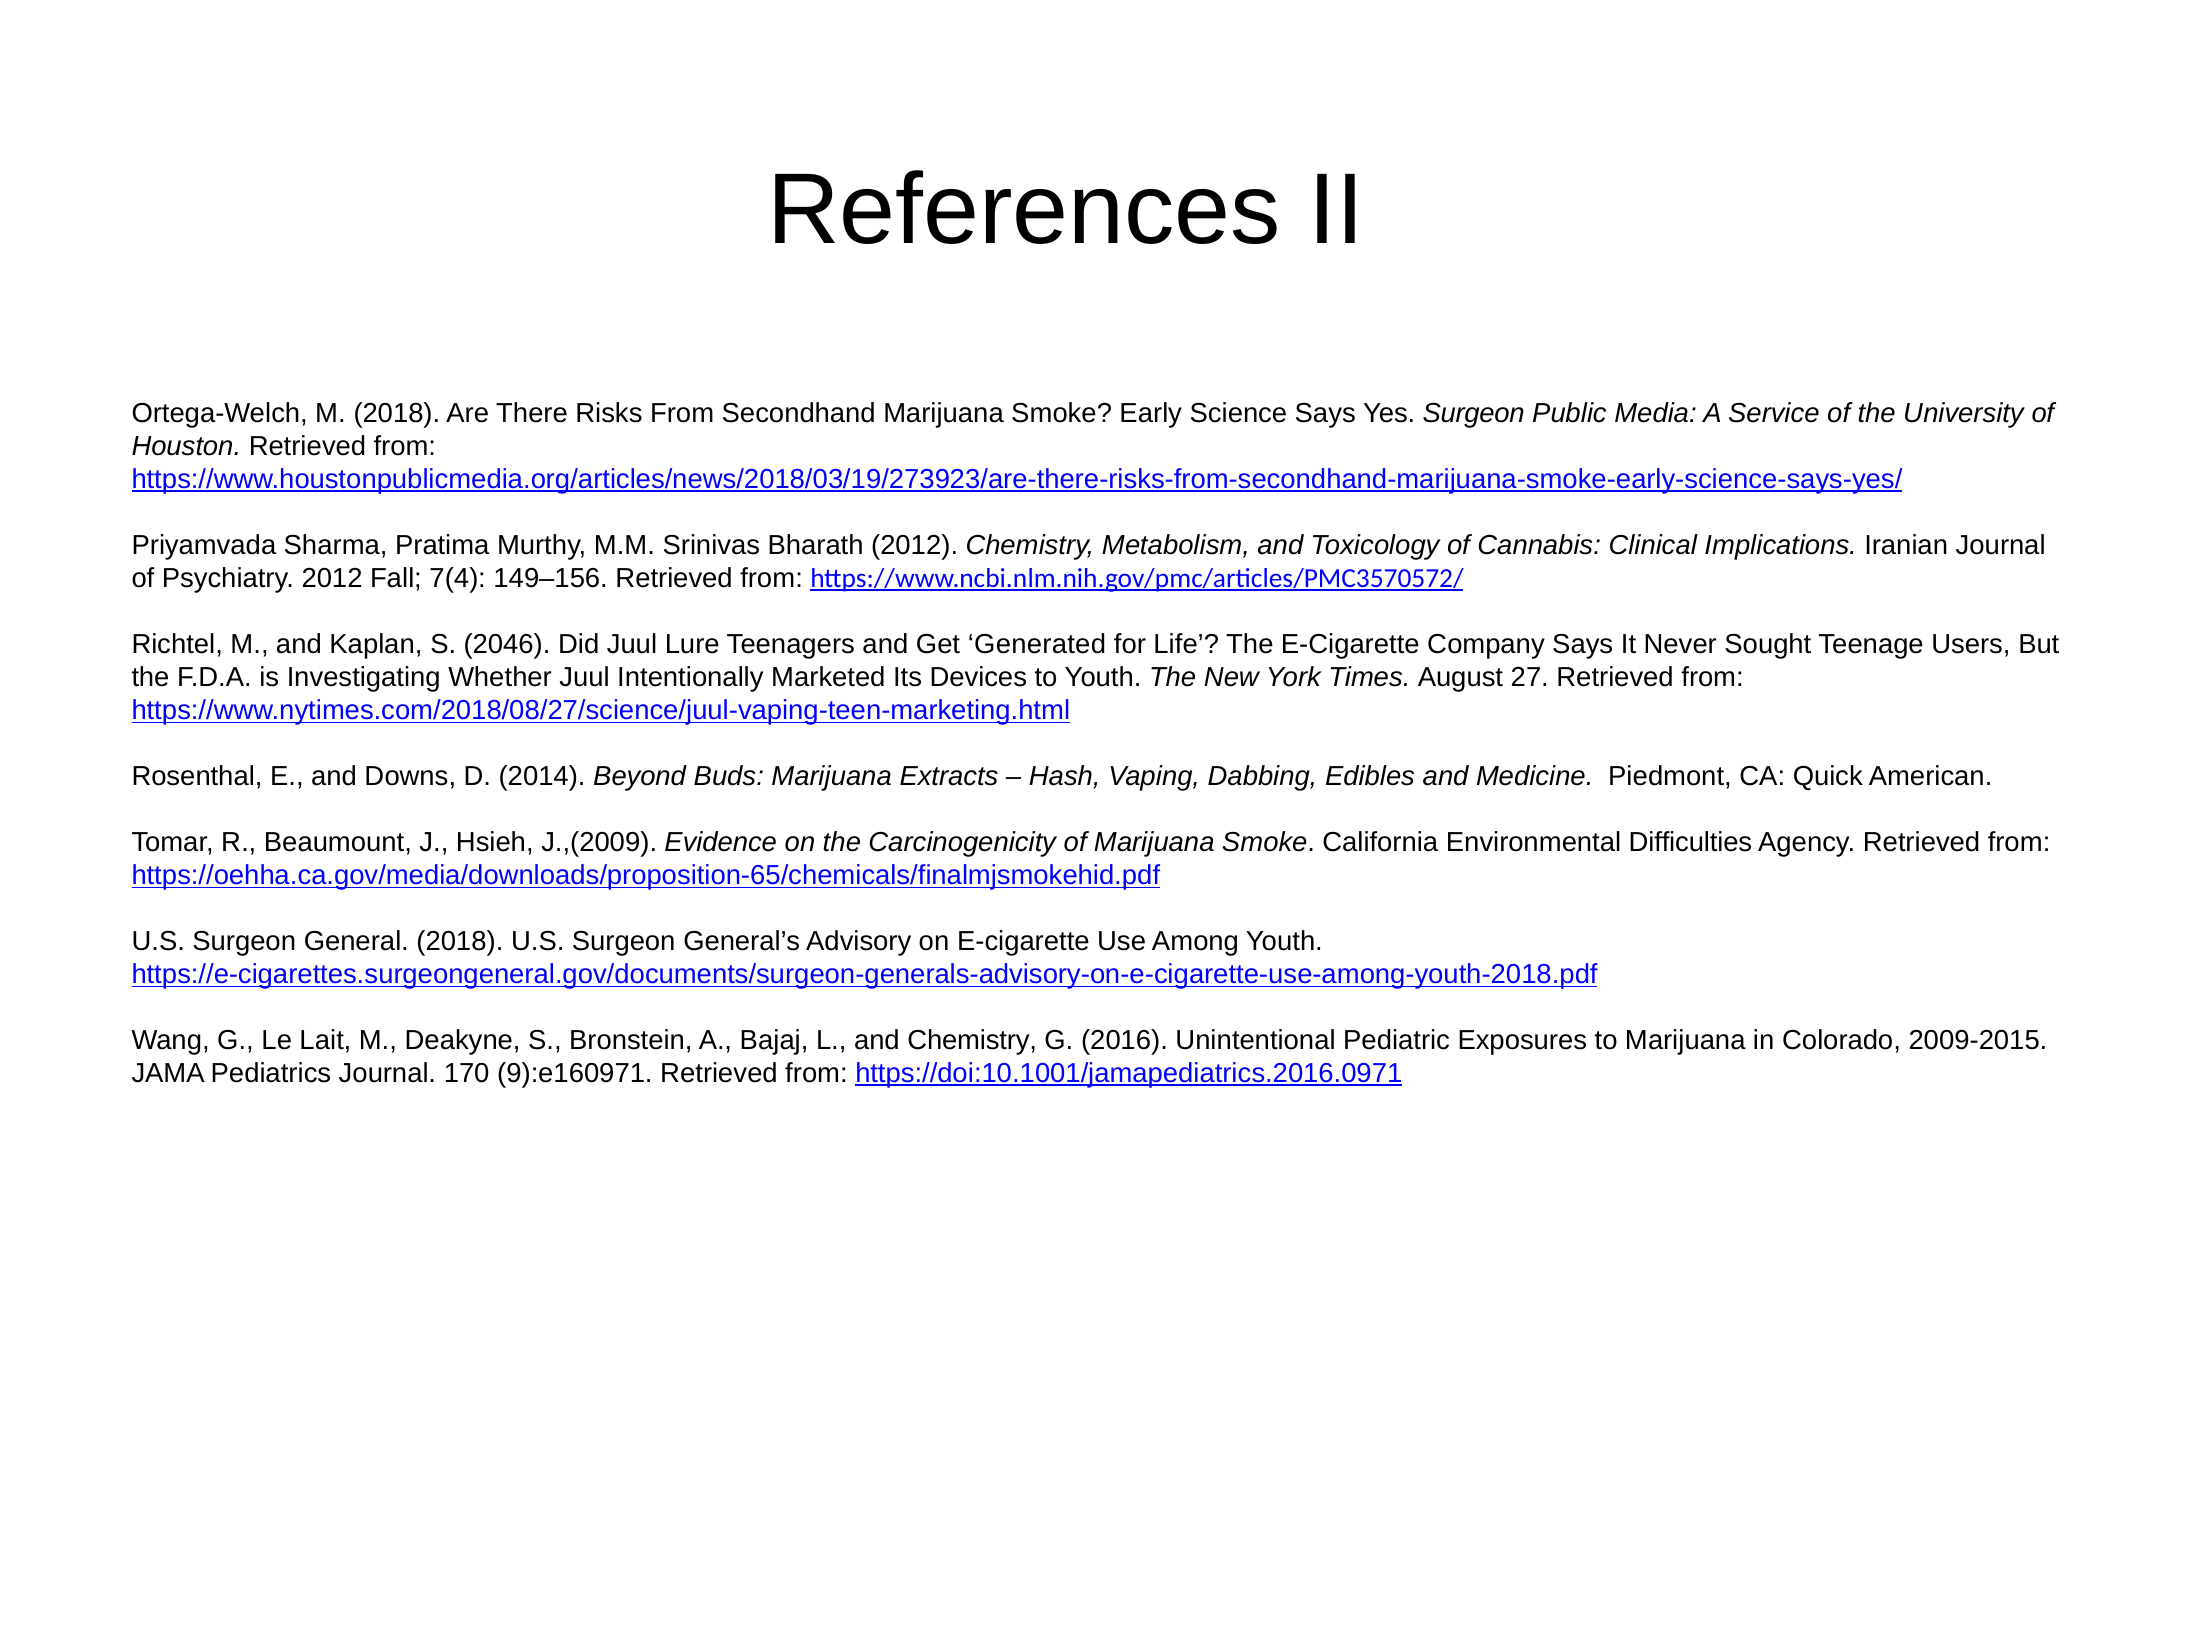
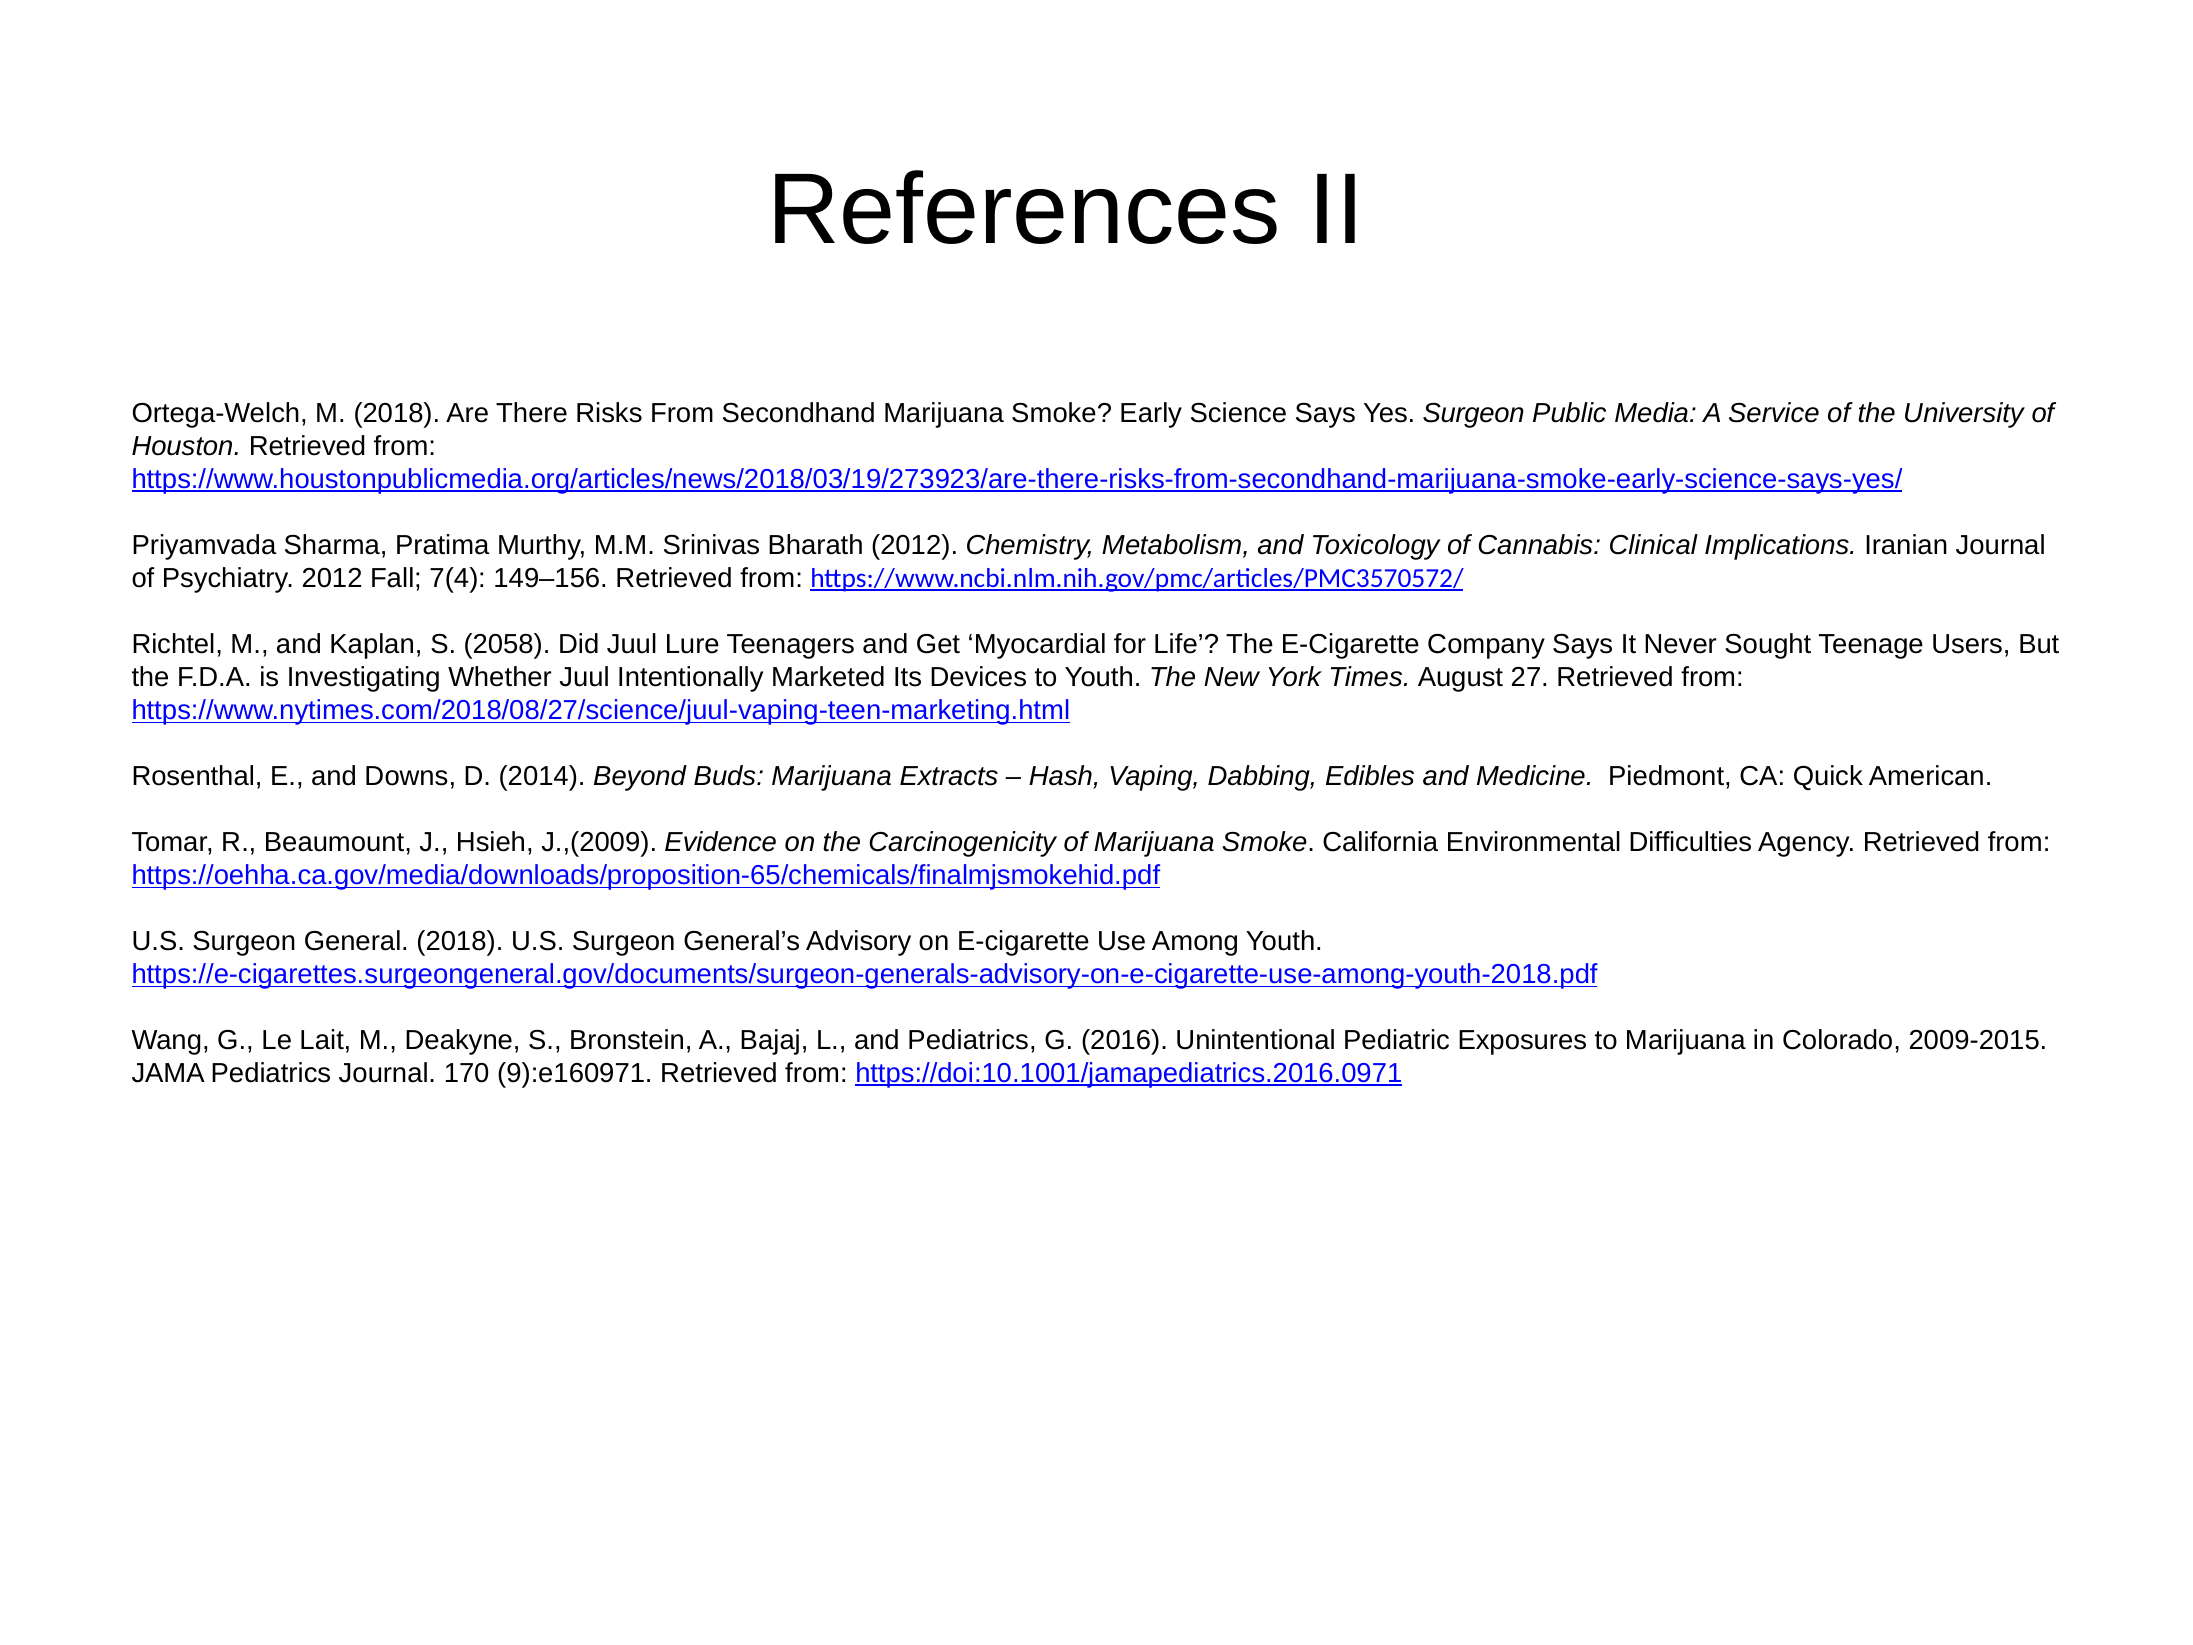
2046: 2046 -> 2058
Generated: Generated -> Myocardial
and Chemistry: Chemistry -> Pediatrics
